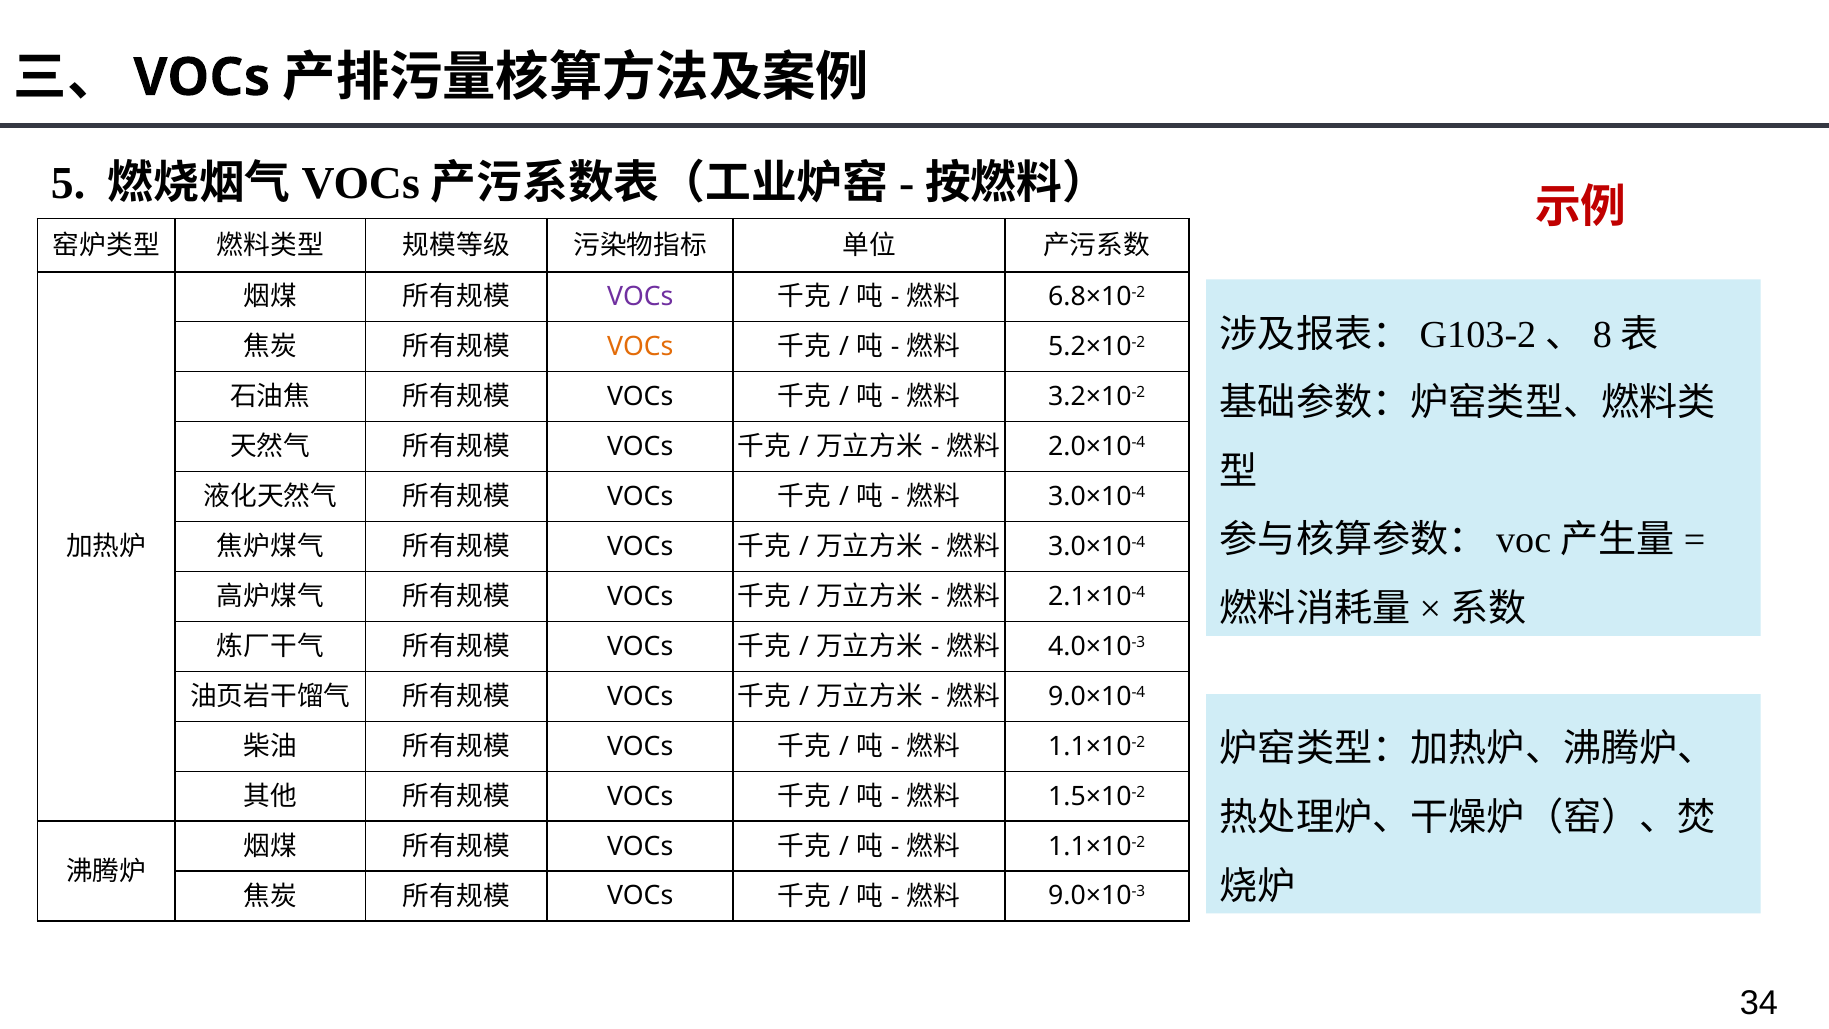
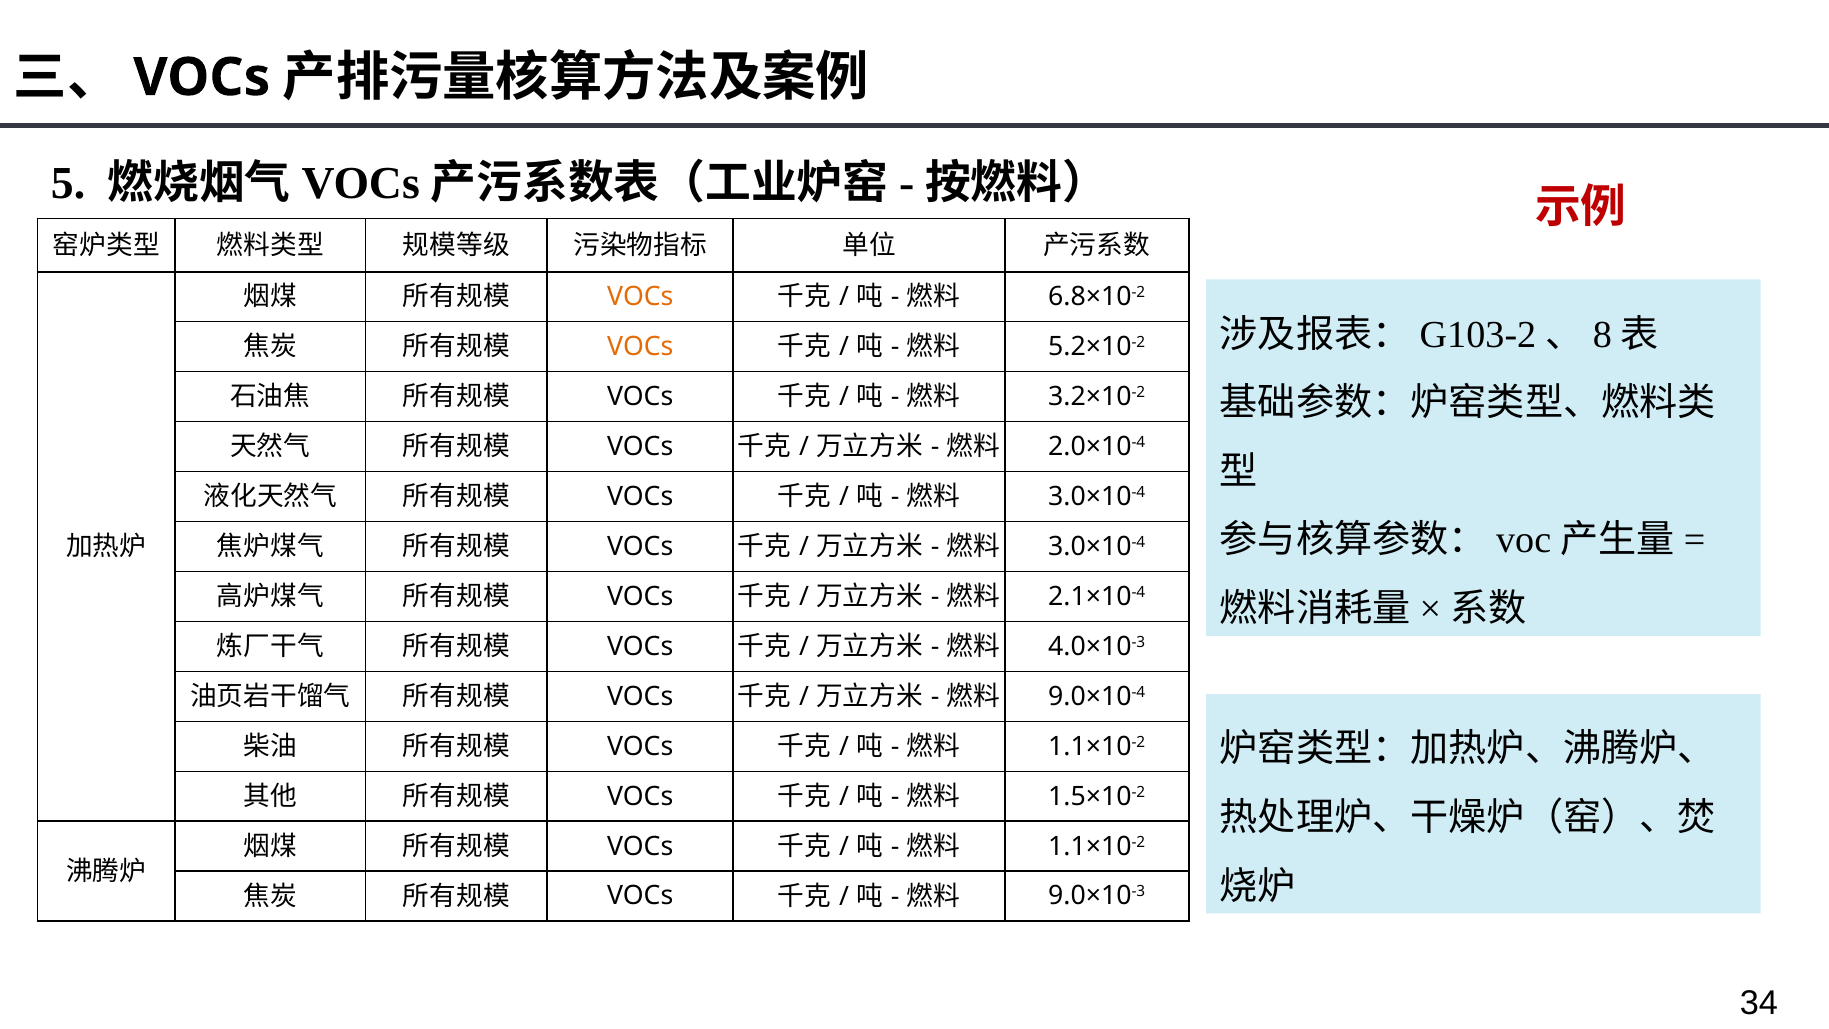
VOCs at (640, 297) colour: purple -> orange
